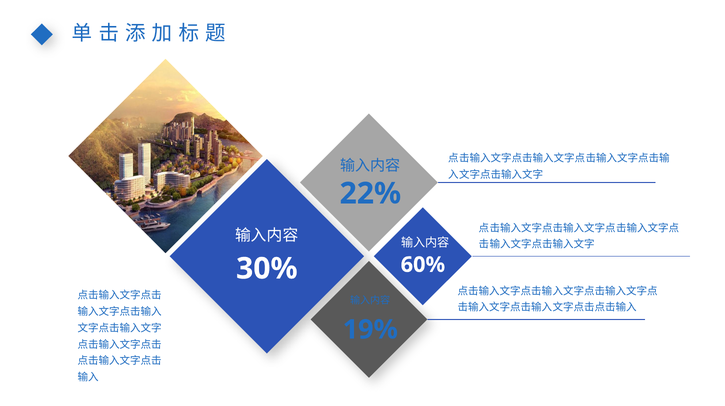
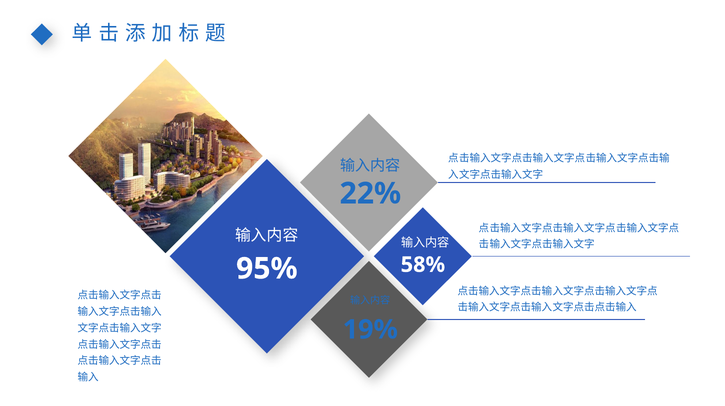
60%: 60% -> 58%
30%: 30% -> 95%
